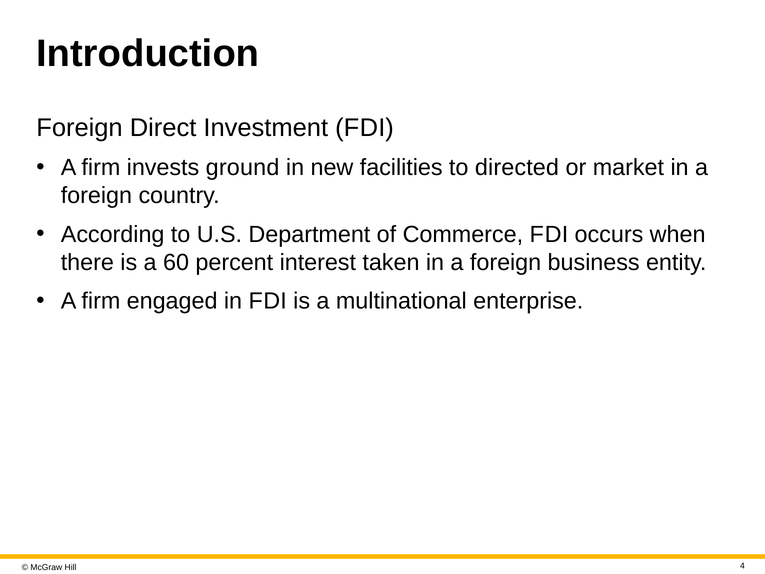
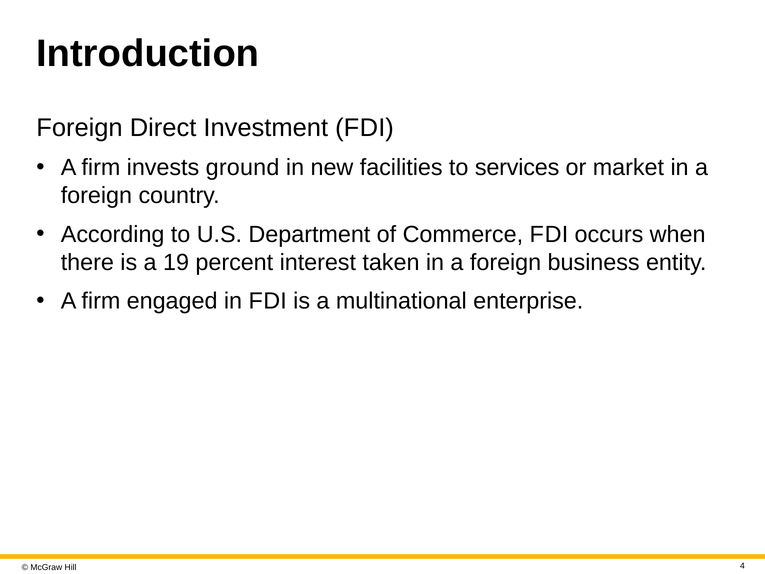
directed: directed -> services
60: 60 -> 19
